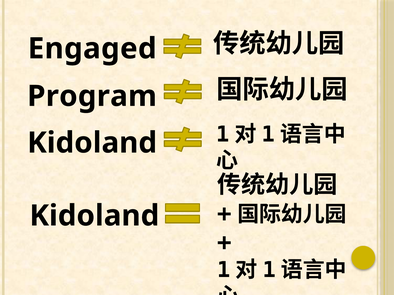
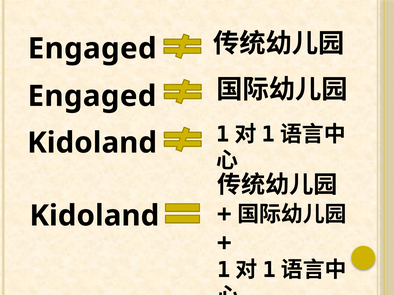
Program at (92, 96): Program -> Engaged
